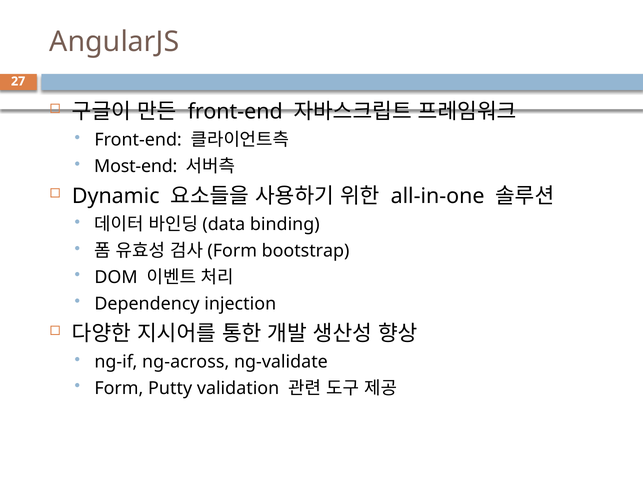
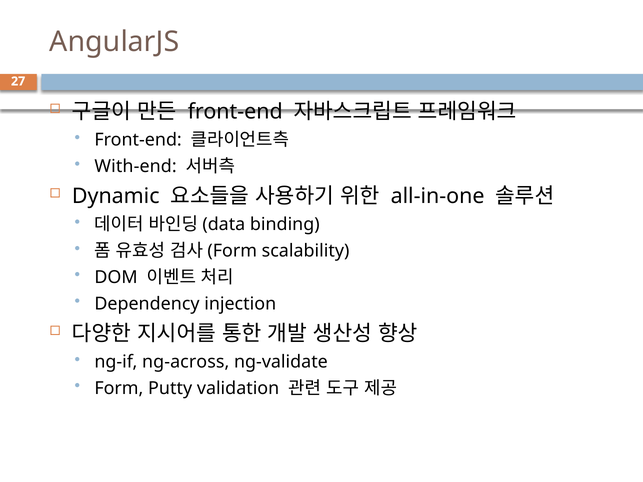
Most-end: Most-end -> With-end
bootstrap: bootstrap -> scalability
